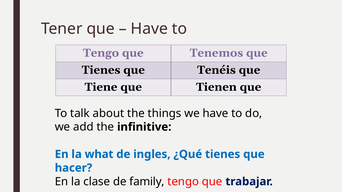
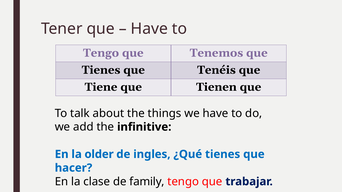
what: what -> older
